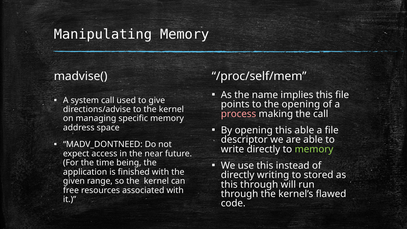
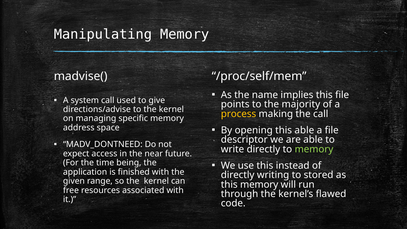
the opening: opening -> majority
process colour: pink -> yellow
this through: through -> memory
